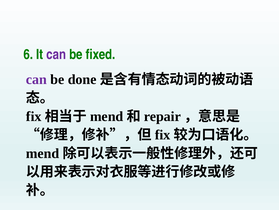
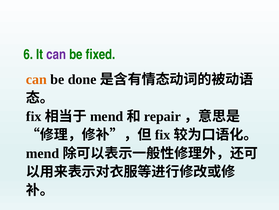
can at (36, 79) colour: purple -> orange
